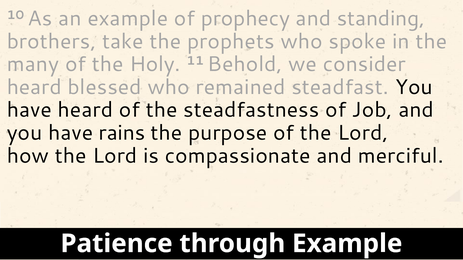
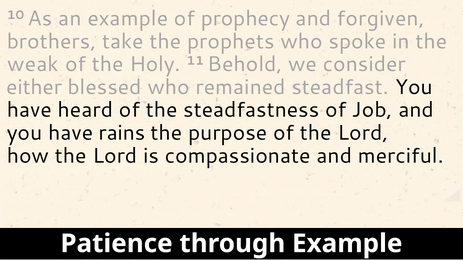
standing: standing -> forgiven
many: many -> weak
heard at (34, 87): heard -> either
